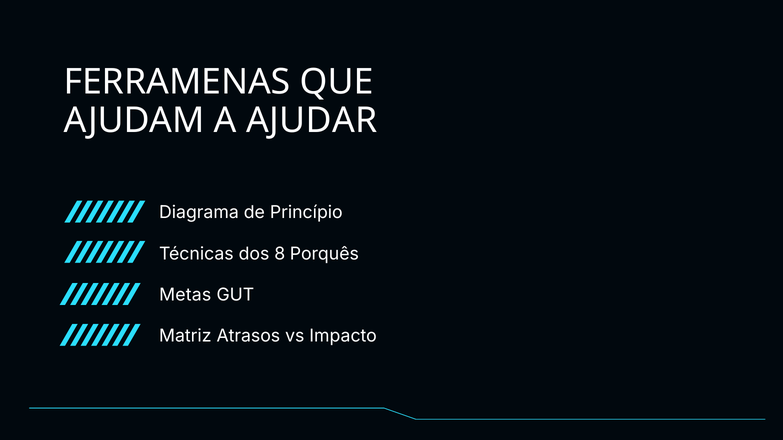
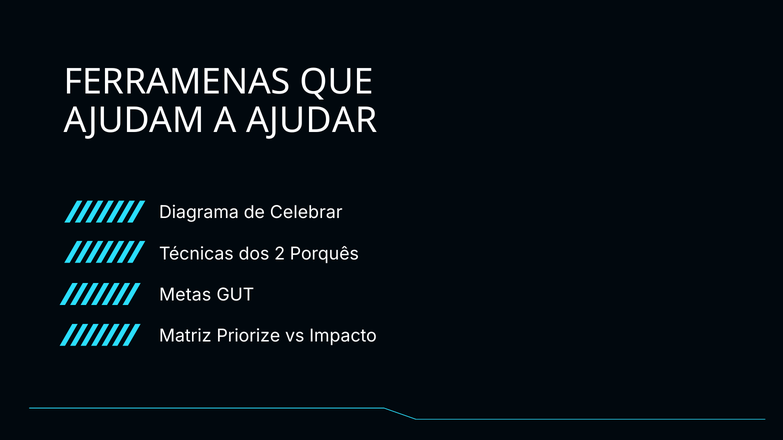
Princípio: Princípio -> Celebrar
8: 8 -> 2
Atrasos: Atrasos -> Priorize
